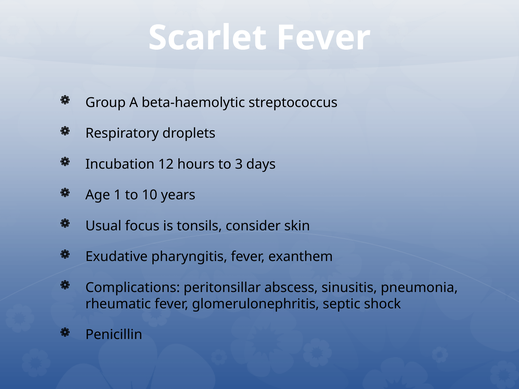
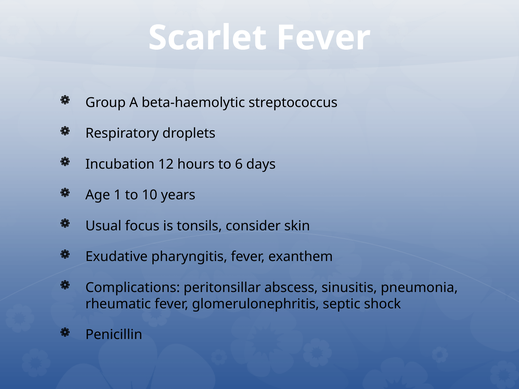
3: 3 -> 6
